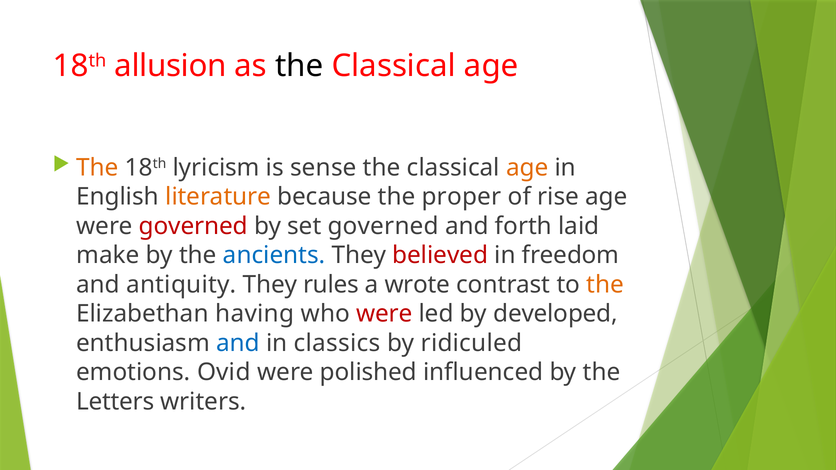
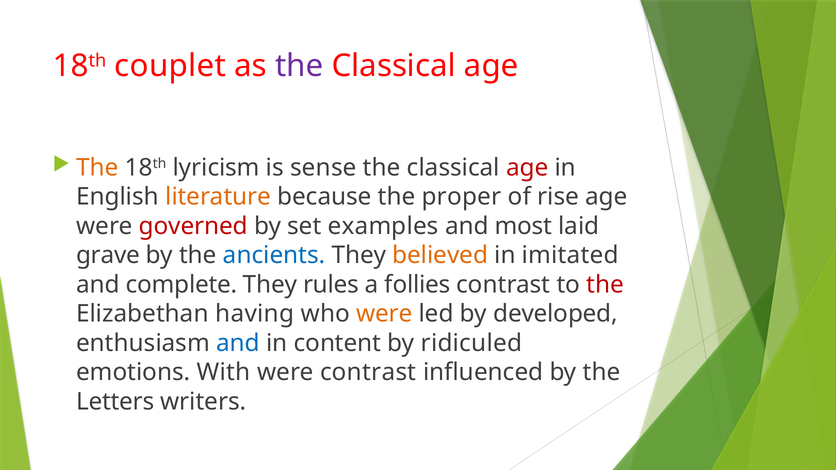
allusion: allusion -> couplet
the at (299, 66) colour: black -> purple
age at (527, 168) colour: orange -> red
set governed: governed -> examples
forth: forth -> most
make: make -> grave
believed colour: red -> orange
freedom: freedom -> imitated
antiquity: antiquity -> complete
wrote: wrote -> follies
the at (605, 285) colour: orange -> red
were at (384, 314) colour: red -> orange
classics: classics -> content
Ovid: Ovid -> With
were polished: polished -> contrast
